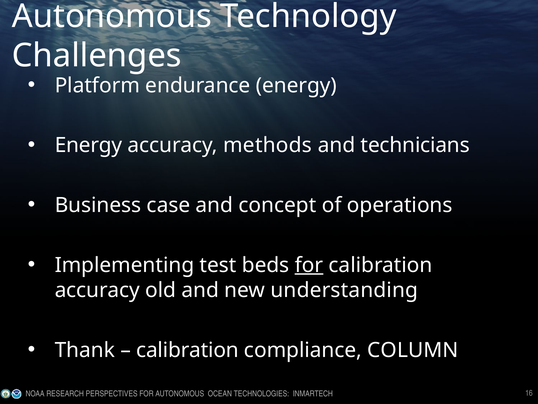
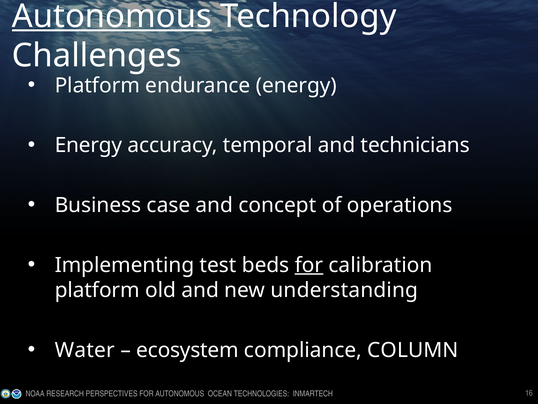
Autonomous at (112, 16) underline: none -> present
methods: methods -> temporal
accuracy at (97, 290): accuracy -> platform
Thank: Thank -> Water
calibration at (188, 350): calibration -> ecosystem
